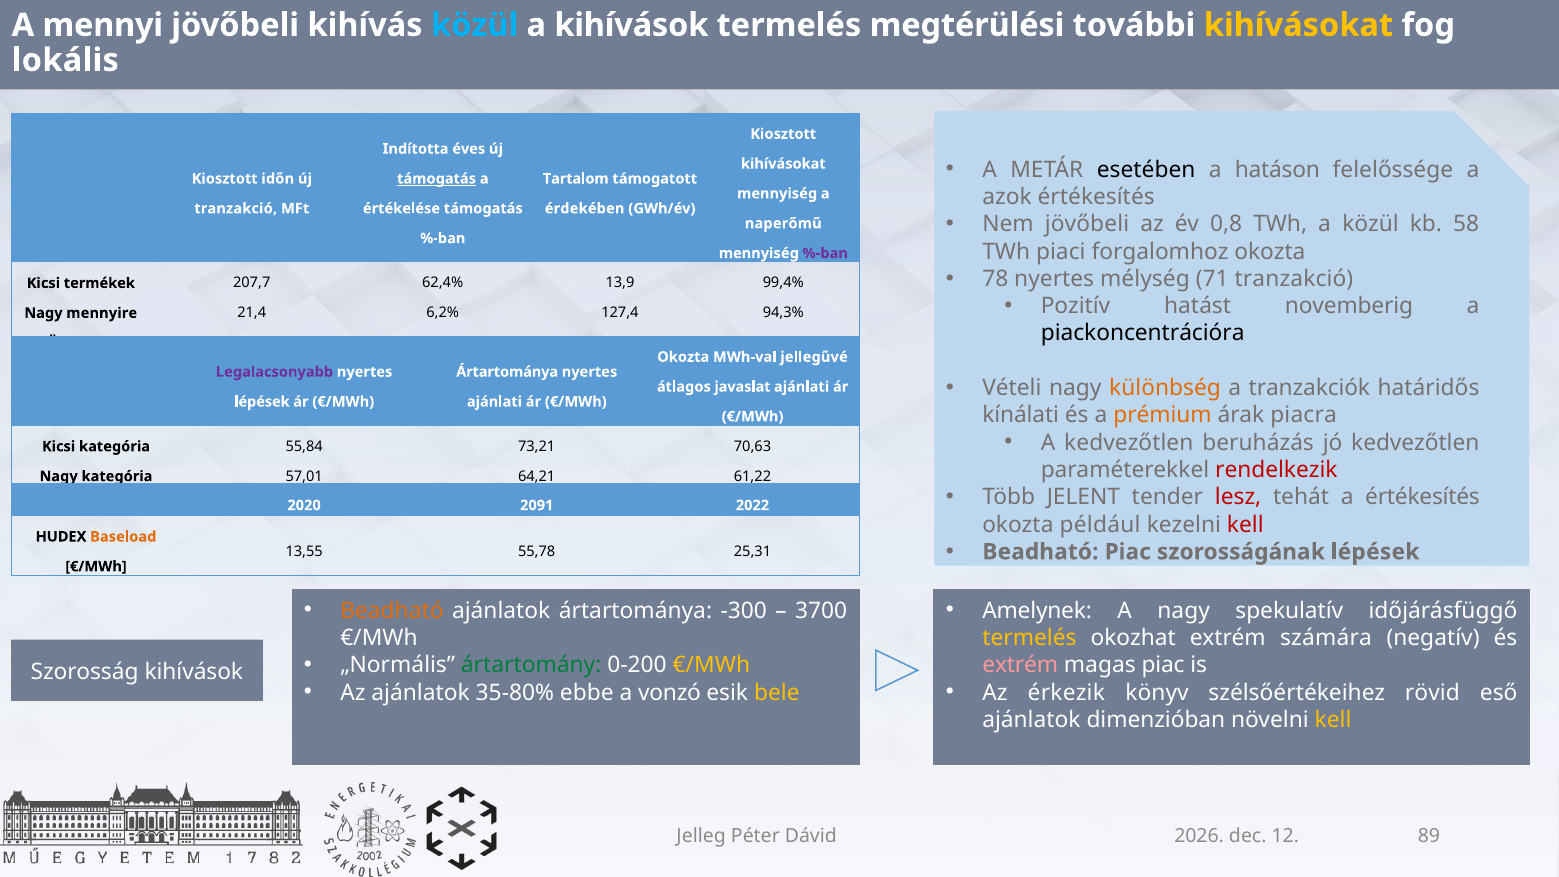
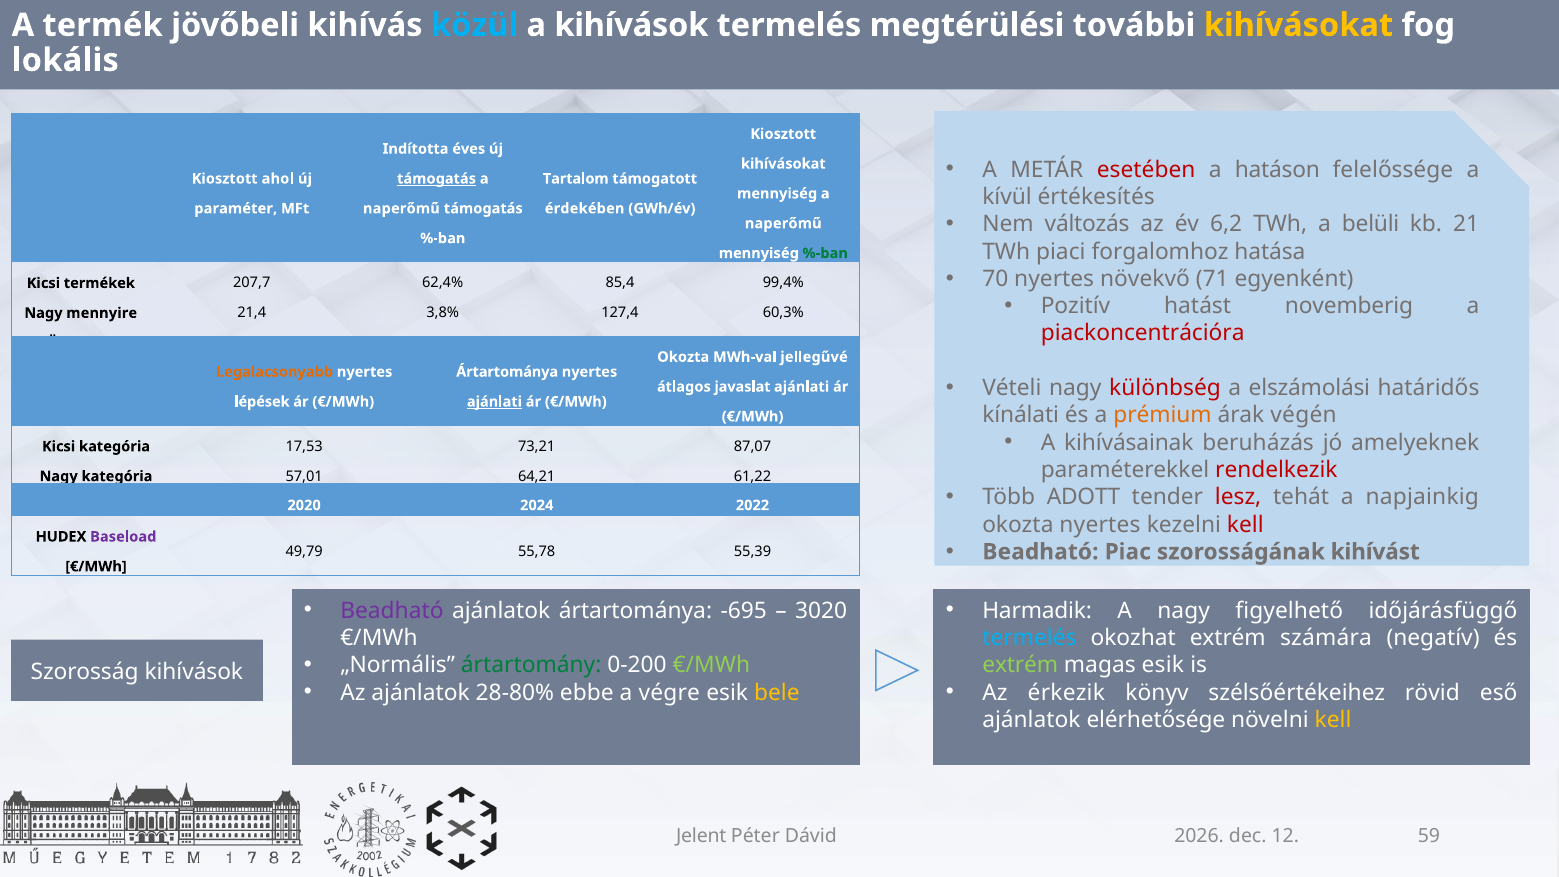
mennyi: mennyi -> termék
esetében colour: black -> red
időn: időn -> ahol
azok: azok -> kívül
tranzakció at (236, 208): tranzakció -> paraméter
értékelése at (401, 208): értékelése -> naperőmű
Nem jövőbeli: jövőbeli -> változás
0,8: 0,8 -> 6,2
a közül: közül -> belüli
58: 58 -> 21
forgalomhoz okozta: okozta -> hatása
%-ban at (825, 253) colour: purple -> green
78: 78 -> 70
mélység: mélység -> növekvő
71 tranzakció: tranzakció -> egyenként
13,9: 13,9 -> 85,4
6,2%: 6,2% -> 3,8%
94,3%: 94,3% -> 60,3%
piackoncentrációra colour: black -> red
Legalacsonyabb colour: purple -> orange
különbség colour: orange -> red
tranzakciók: tranzakciók -> elszámolási
ajánlati at (494, 402) underline: none -> present
piacra: piacra -> végén
A kedvezőtlen: kedvezőtlen -> kihívásainak
jó kedvezőtlen: kedvezőtlen -> amelyeknek
55,84: 55,84 -> 17,53
70,63: 70,63 -> 87,07
JELENT: JELENT -> ADOTT
a értékesítés: értékesítés -> napjainkig
2091: 2091 -> 2024
okozta például: például -> nyertes
Baseload colour: orange -> purple
szorosságának lépések: lépések -> kihívást
13,55: 13,55 -> 49,79
25,31: 25,31 -> 55,39
Beadható at (392, 611) colour: orange -> purple
-300: -300 -> -695
3700: 3700 -> 3020
Amelynek: Amelynek -> Harmadik
spekulatív: spekulatív -> figyelhető
termelés at (1029, 638) colour: yellow -> light blue
€/MWh at (711, 665) colour: yellow -> light green
extrém at (1020, 665) colour: pink -> light green
magas piac: piac -> esik
35-80%: 35-80% -> 28-80%
vonzó: vonzó -> végre
dimenzióban: dimenzióban -> elérhetősége
Jelleg: Jelleg -> Jelent
89: 89 -> 59
